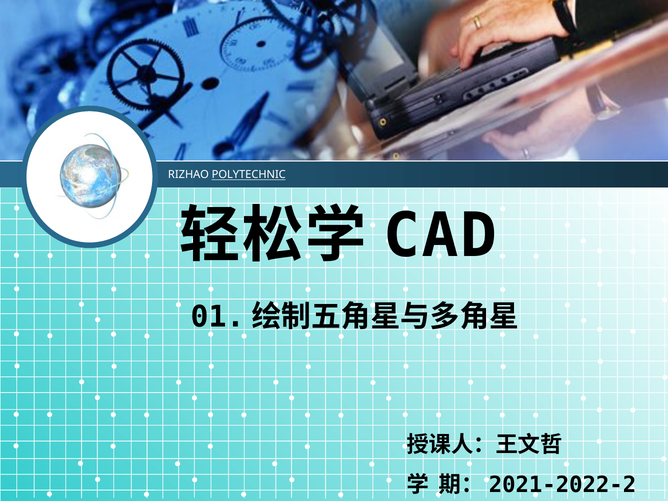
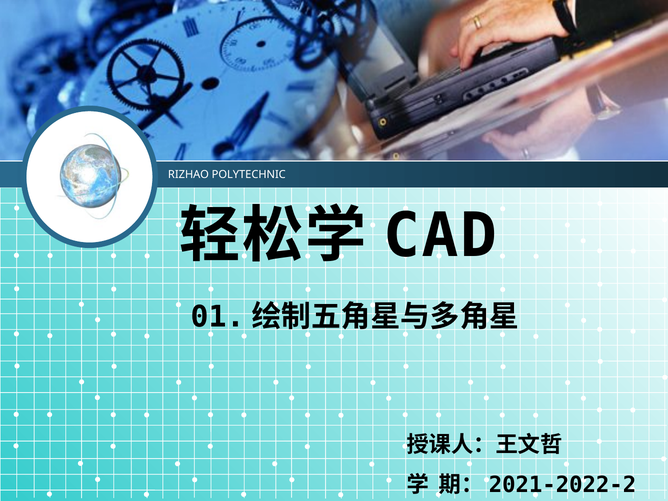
POLYTECHNIC underline: present -> none
